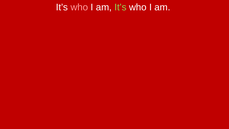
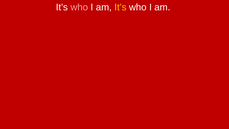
It’s at (120, 7) colour: light green -> yellow
